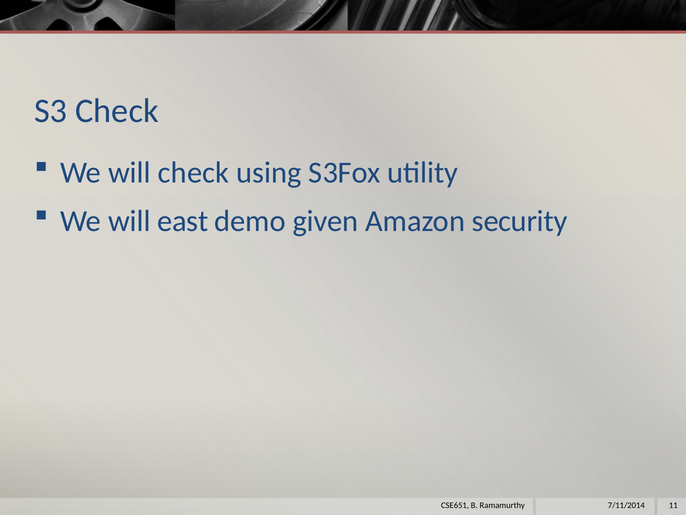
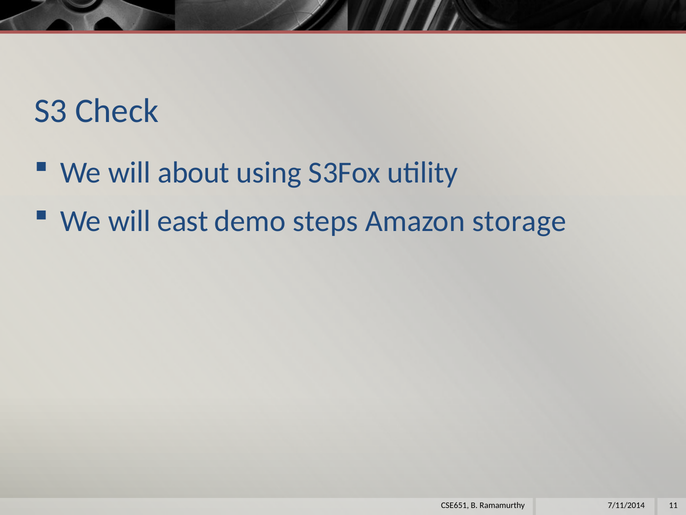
will check: check -> about
given: given -> steps
security: security -> storage
